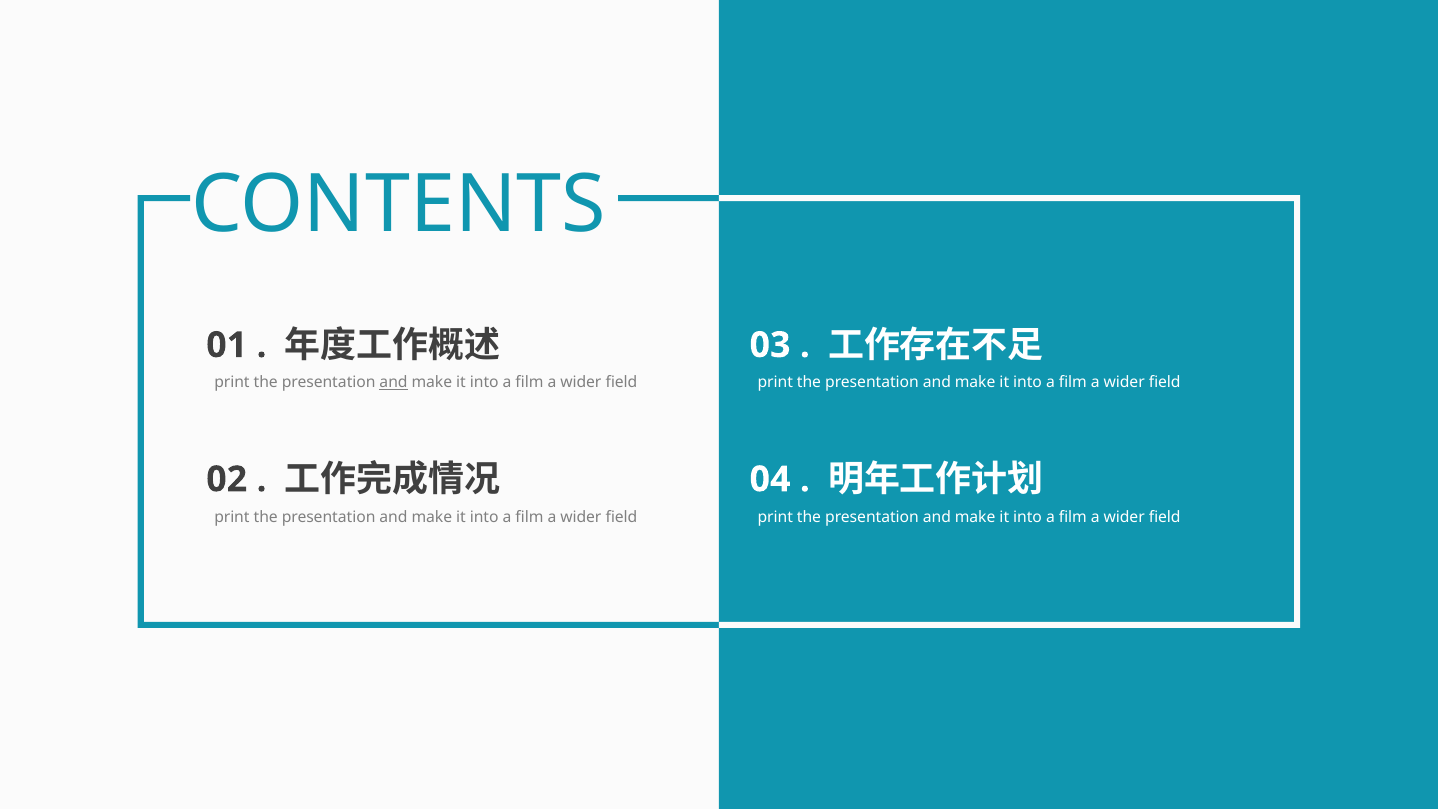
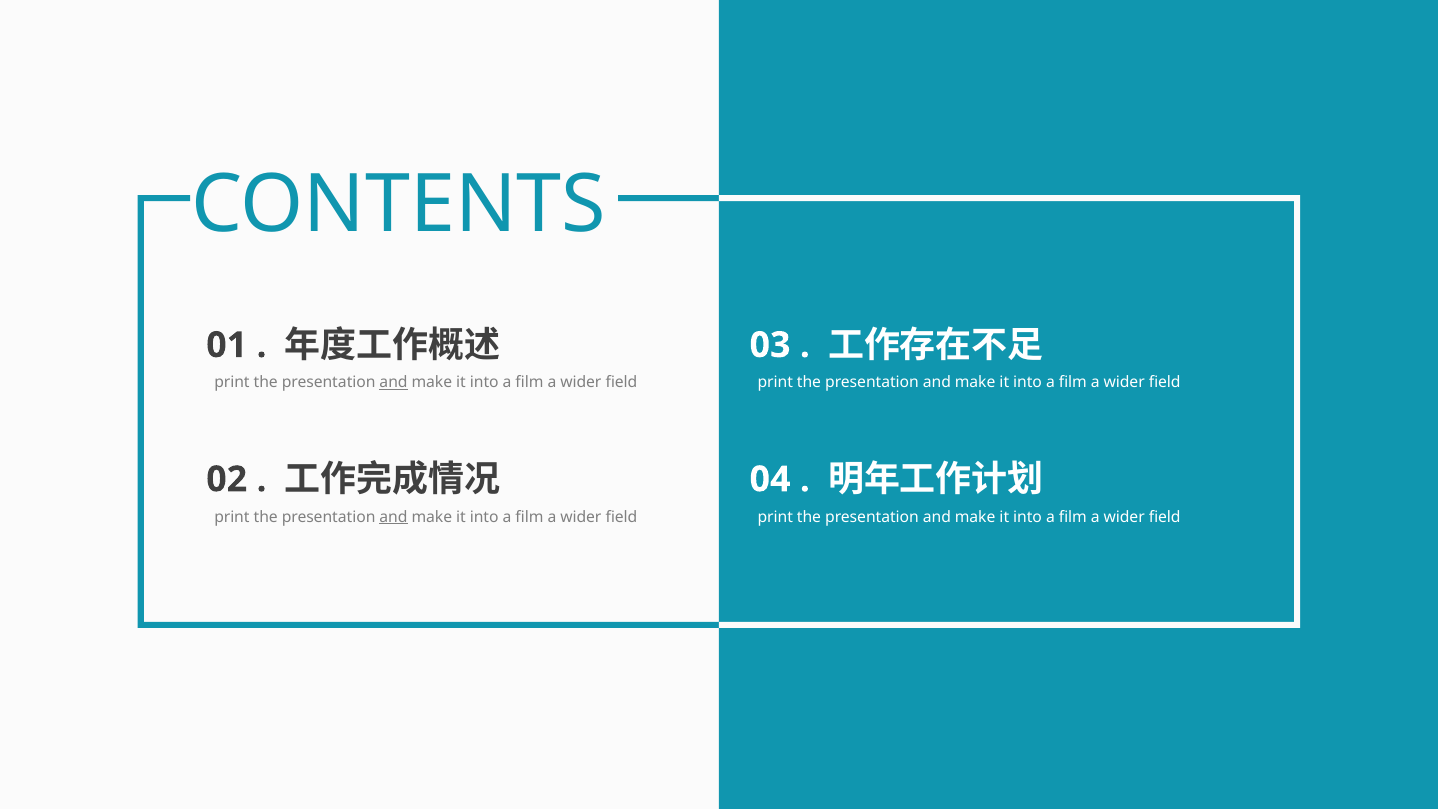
and at (394, 517) underline: none -> present
